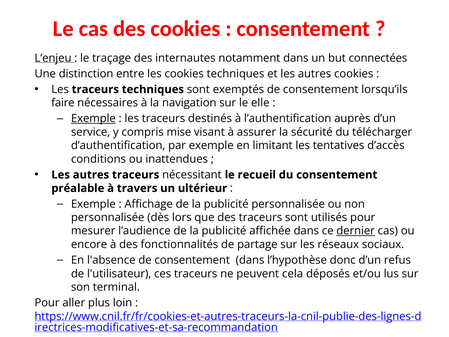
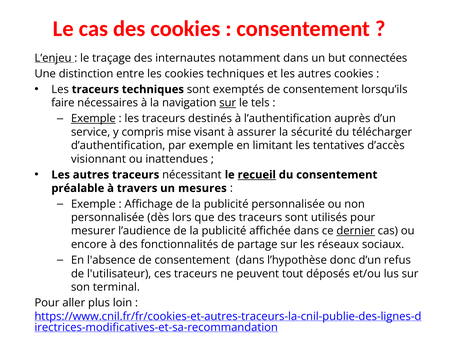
sur at (228, 103) underline: none -> present
elle: elle -> tels
conditions: conditions -> visionnant
recueil underline: none -> present
ultérieur: ultérieur -> mesures
cela: cela -> tout
